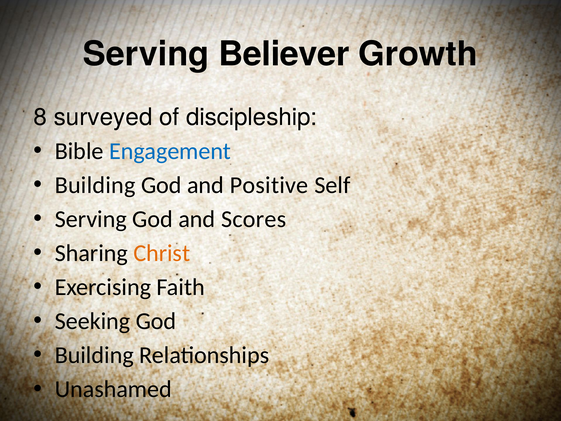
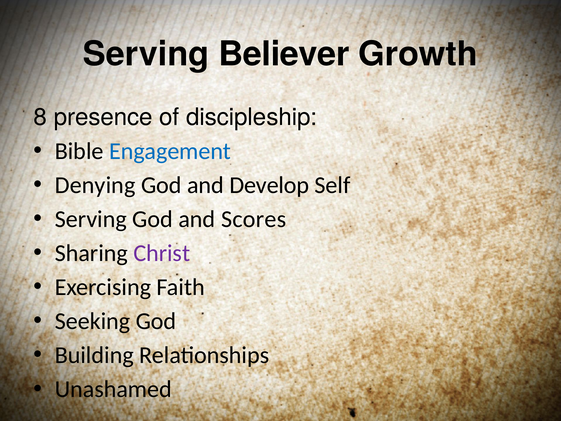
surveyed: surveyed -> presence
Building at (95, 185): Building -> Denying
Positive: Positive -> Develop
Christ colour: orange -> purple
